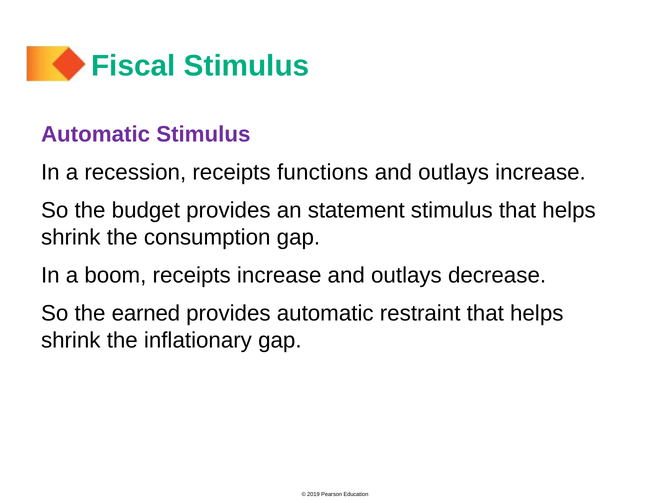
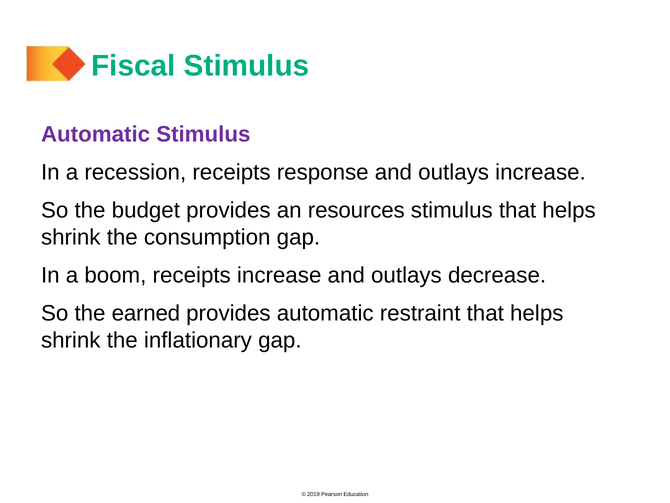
functions: functions -> response
statement: statement -> resources
